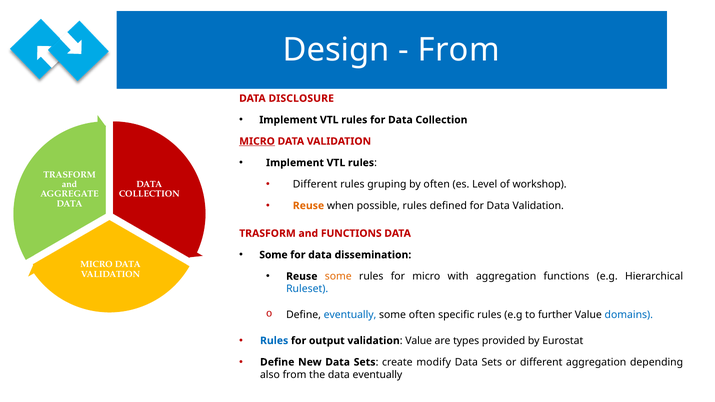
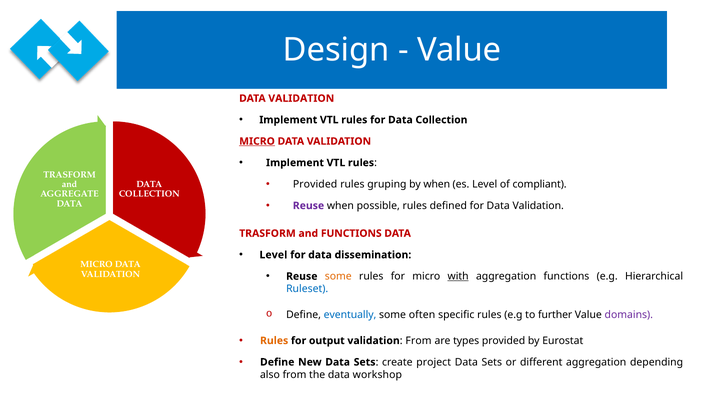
From at (459, 50): From -> Value
DISCLOSURE at (301, 98): DISCLOSURE -> VALIDATION
Different at (315, 184): Different -> Provided
by often: often -> when
workshop: workshop -> compliant
Reuse at (308, 206) colour: orange -> purple
Some at (273, 255): Some -> Level
with underline: none -> present
domains colour: blue -> purple
Rules at (274, 341) colour: blue -> orange
validation Value: Value -> From
modify: modify -> project
data eventually: eventually -> workshop
